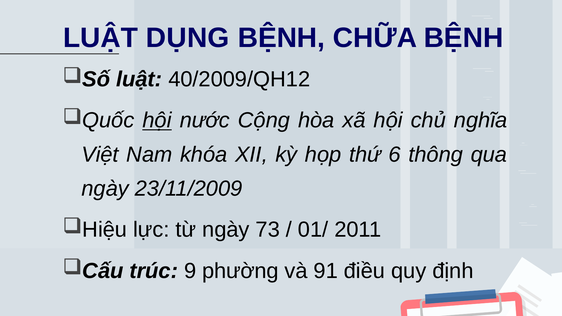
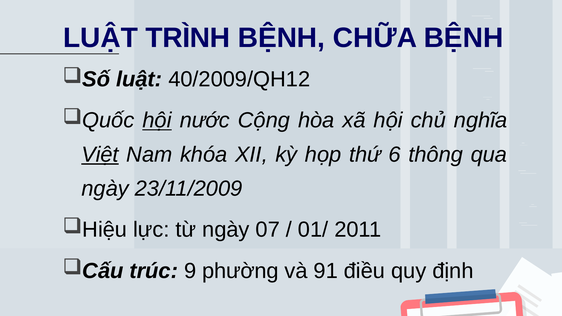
DỤNG: DỤNG -> TRÌNH
Việt underline: none -> present
73: 73 -> 07
